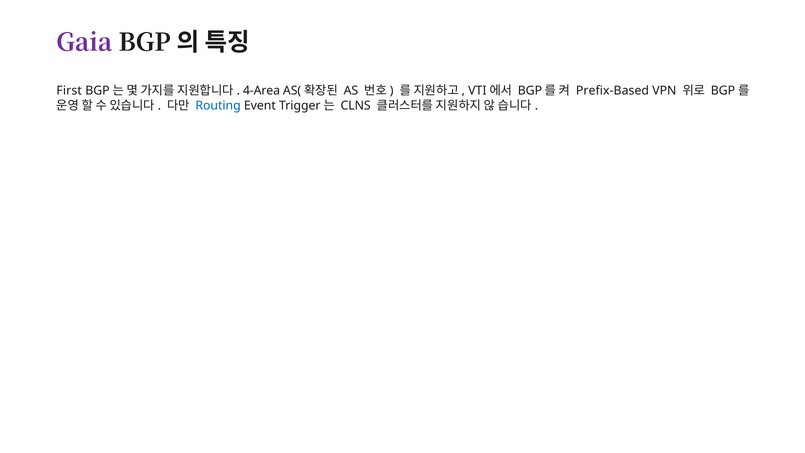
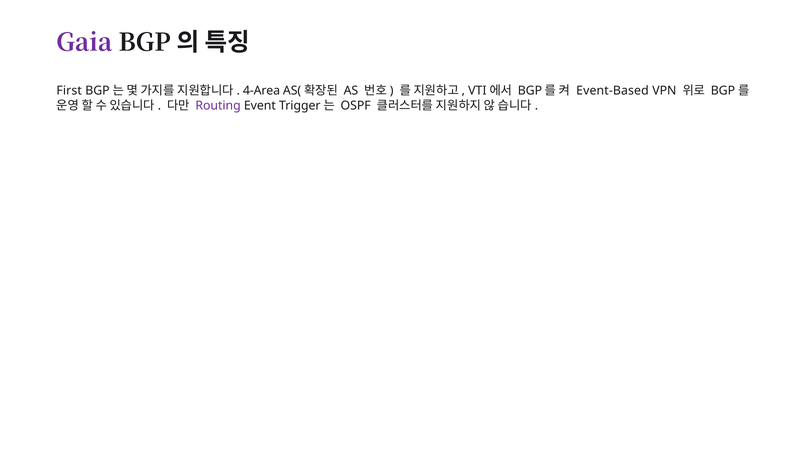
Prefix-Based: Prefix-Based -> Event-Based
Routing colour: blue -> purple
CLNS: CLNS -> OSPF
